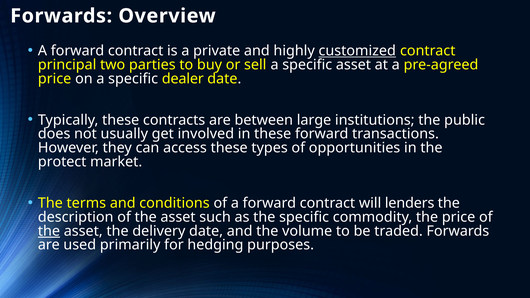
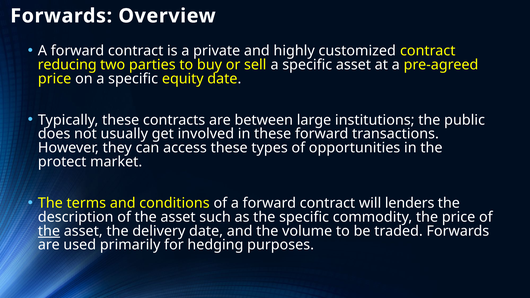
customized underline: present -> none
principal: principal -> reducing
dealer: dealer -> equity
